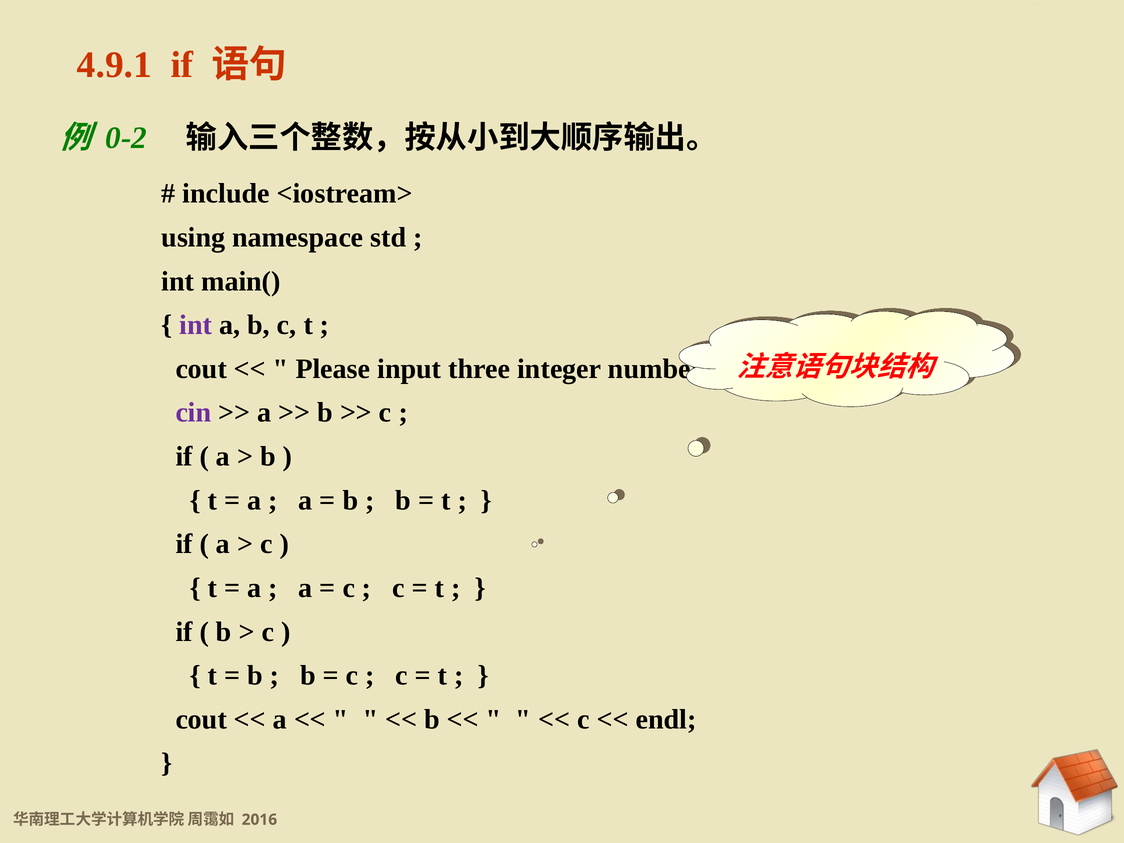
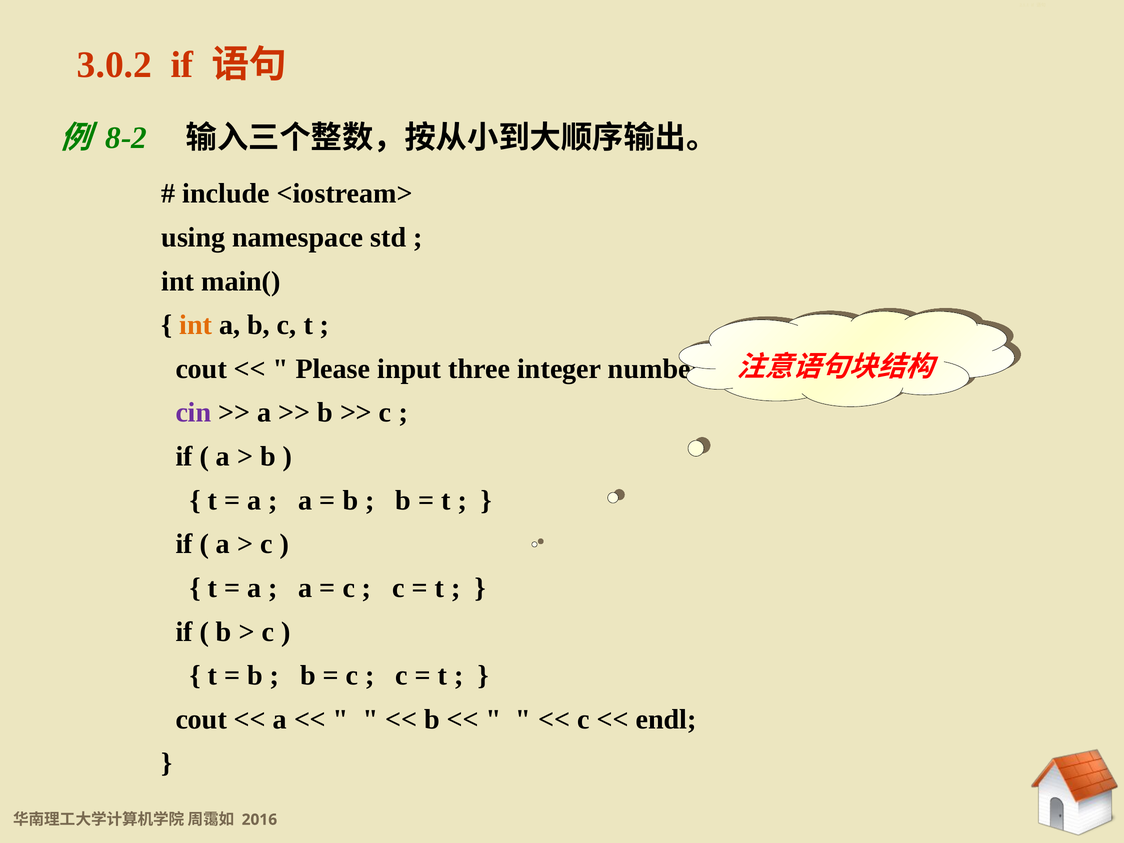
4.9.1: 4.9.1 -> 3.0.2
0-2: 0-2 -> 8-2
int at (196, 325) colour: purple -> orange
